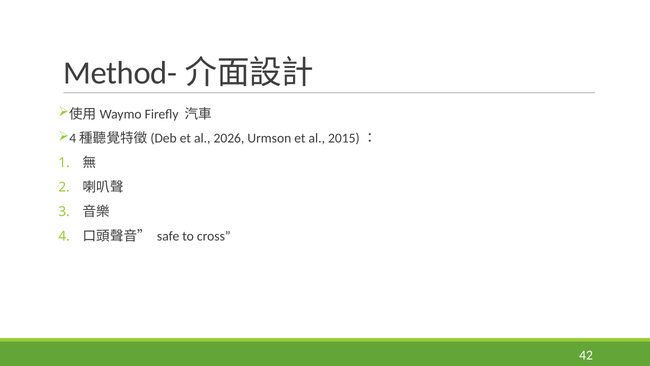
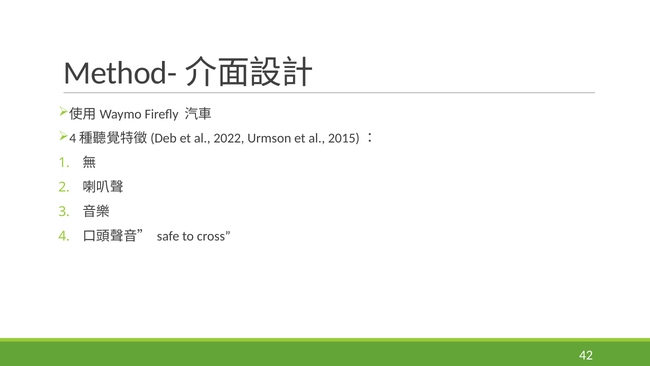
2026: 2026 -> 2022
